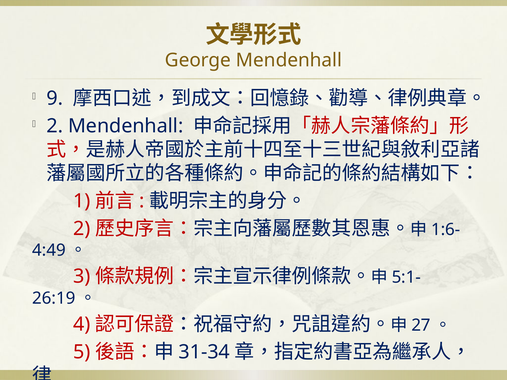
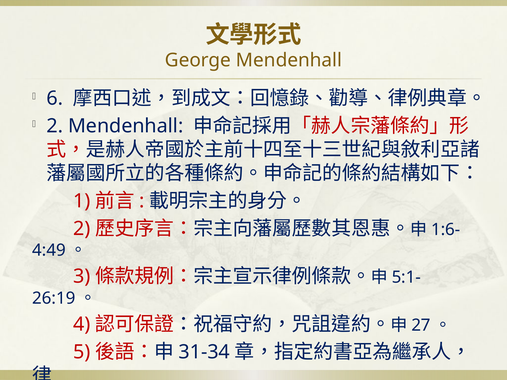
9: 9 -> 6
